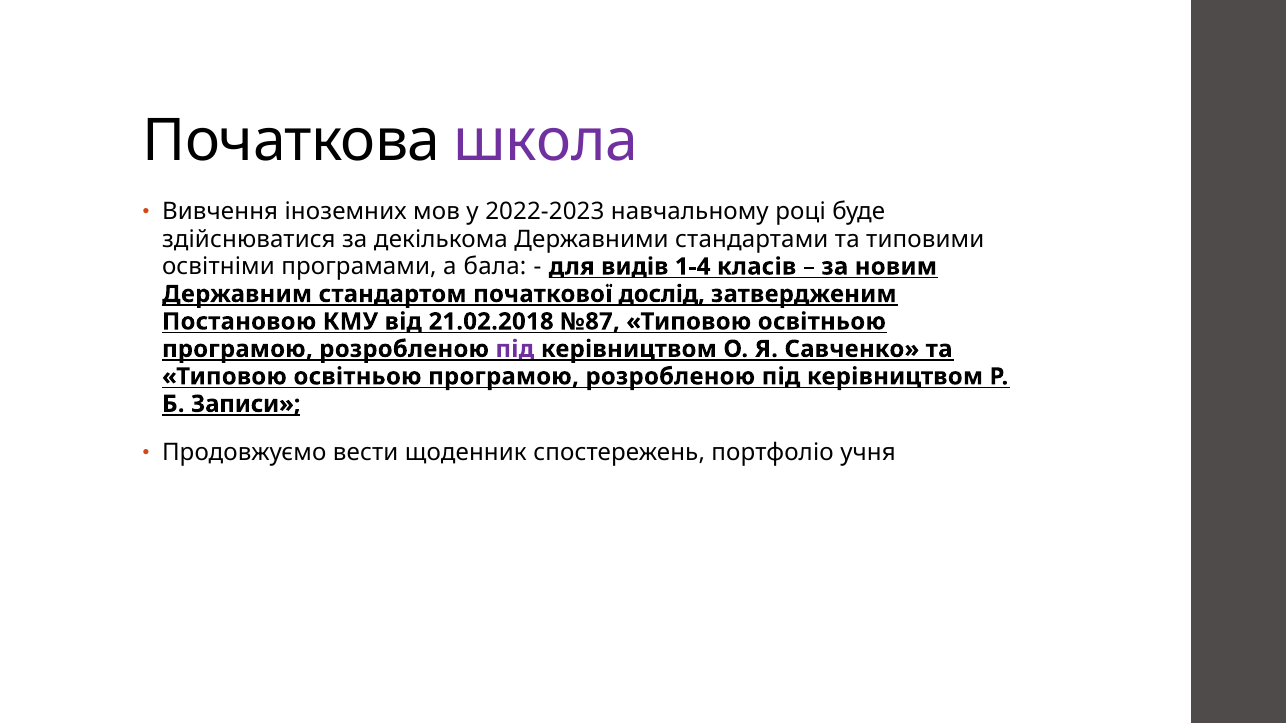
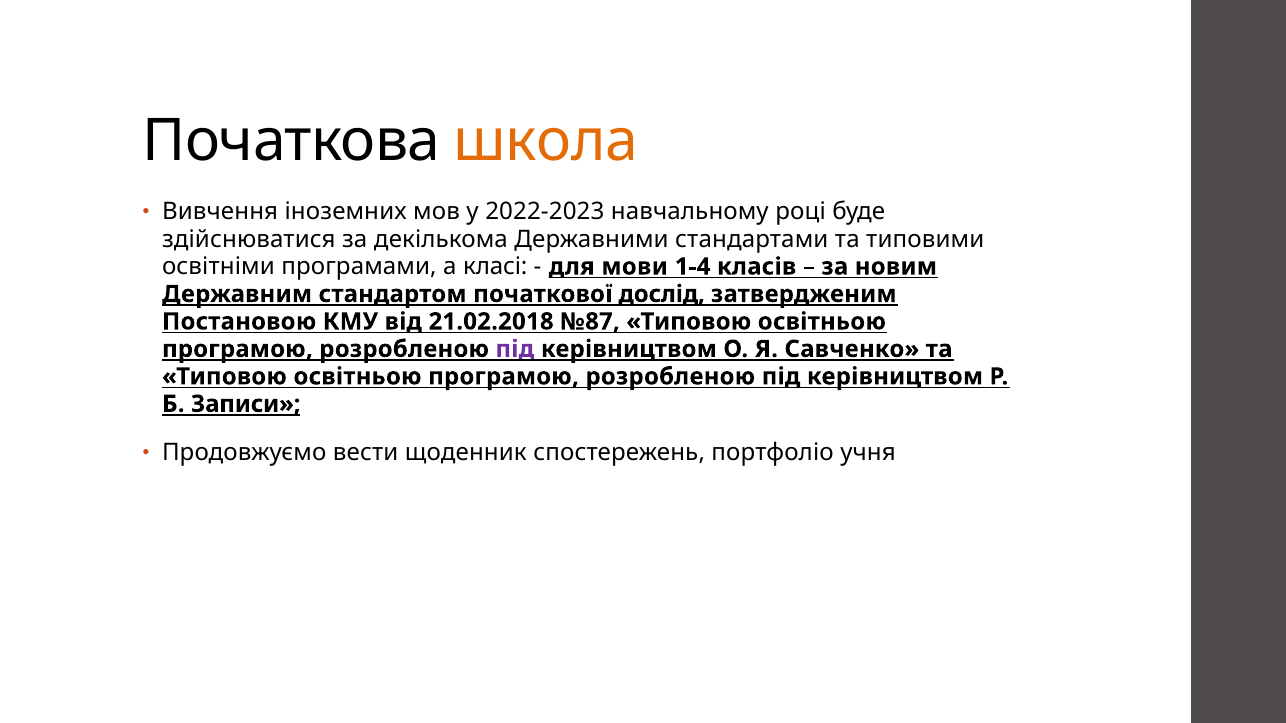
школа colour: purple -> orange
бала: бала -> класі
видів: видів -> мови
